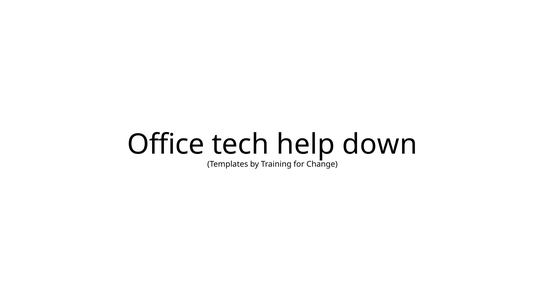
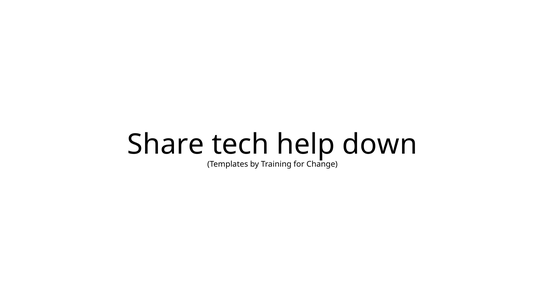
Office: Office -> Share
